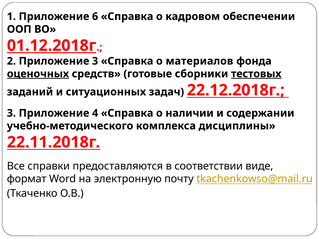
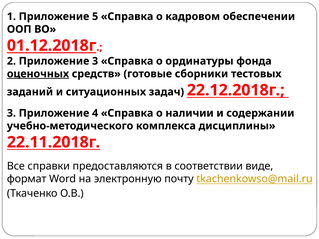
6: 6 -> 5
материалов: материалов -> ординатуры
тестовых underline: present -> none
